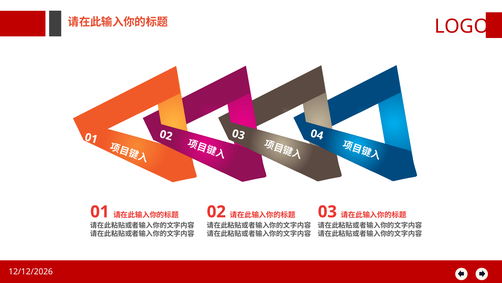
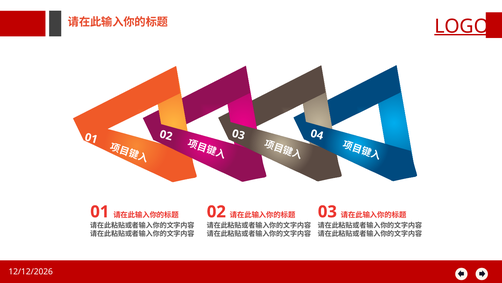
LOGO underline: none -> present
